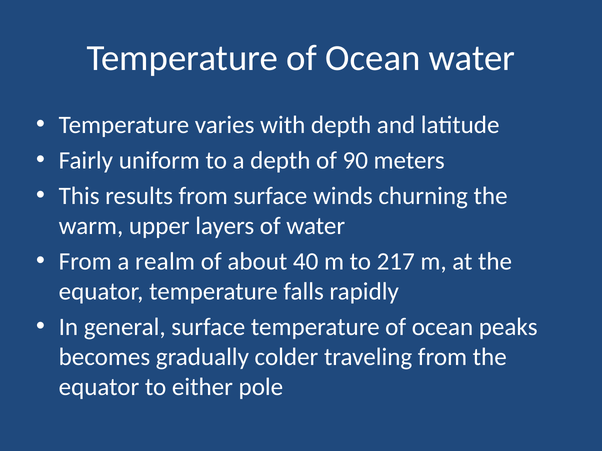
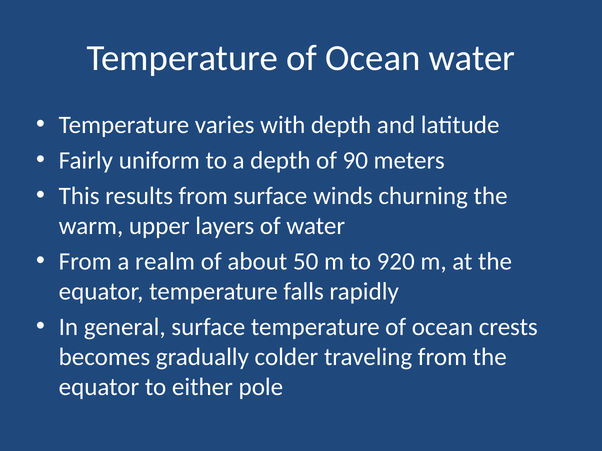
40: 40 -> 50
217: 217 -> 920
peaks: peaks -> crests
